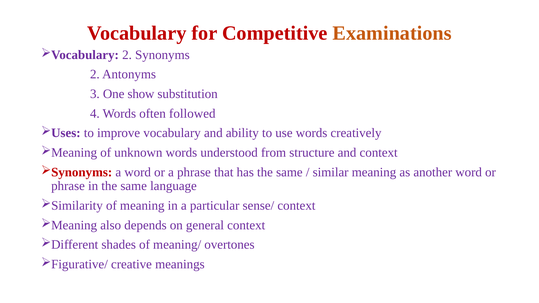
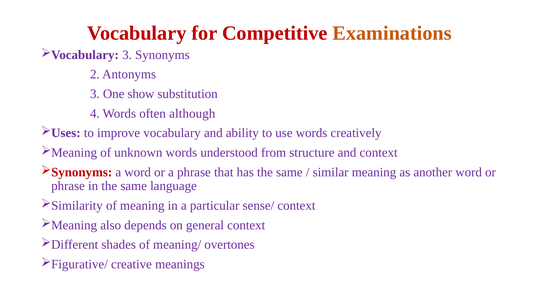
2 at (127, 55): 2 -> 3
followed: followed -> although
